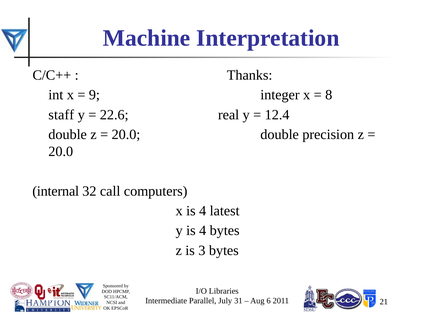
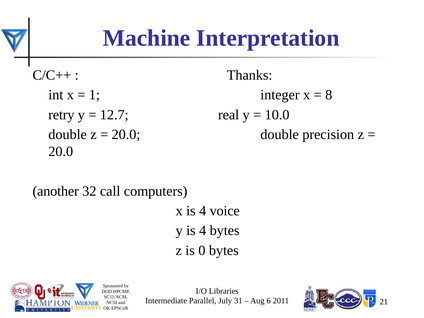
9: 9 -> 1
staff: staff -> retry
22.6: 22.6 -> 12.7
12.4: 12.4 -> 10.0
internal: internal -> another
latest: latest -> voice
3: 3 -> 0
